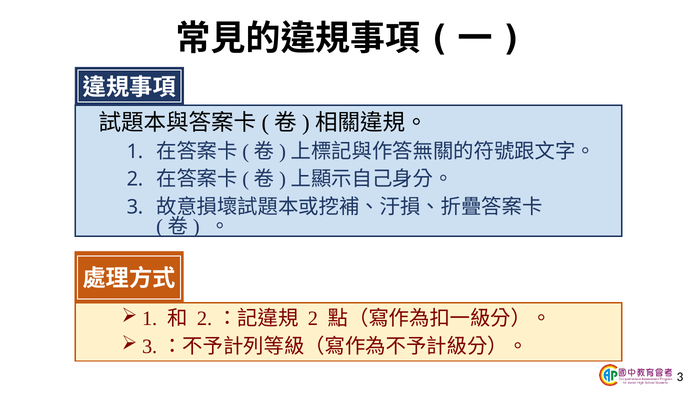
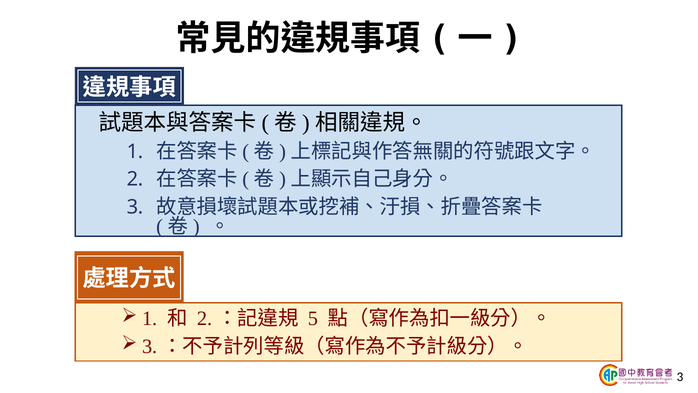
2 at (313, 318): 2 -> 5
